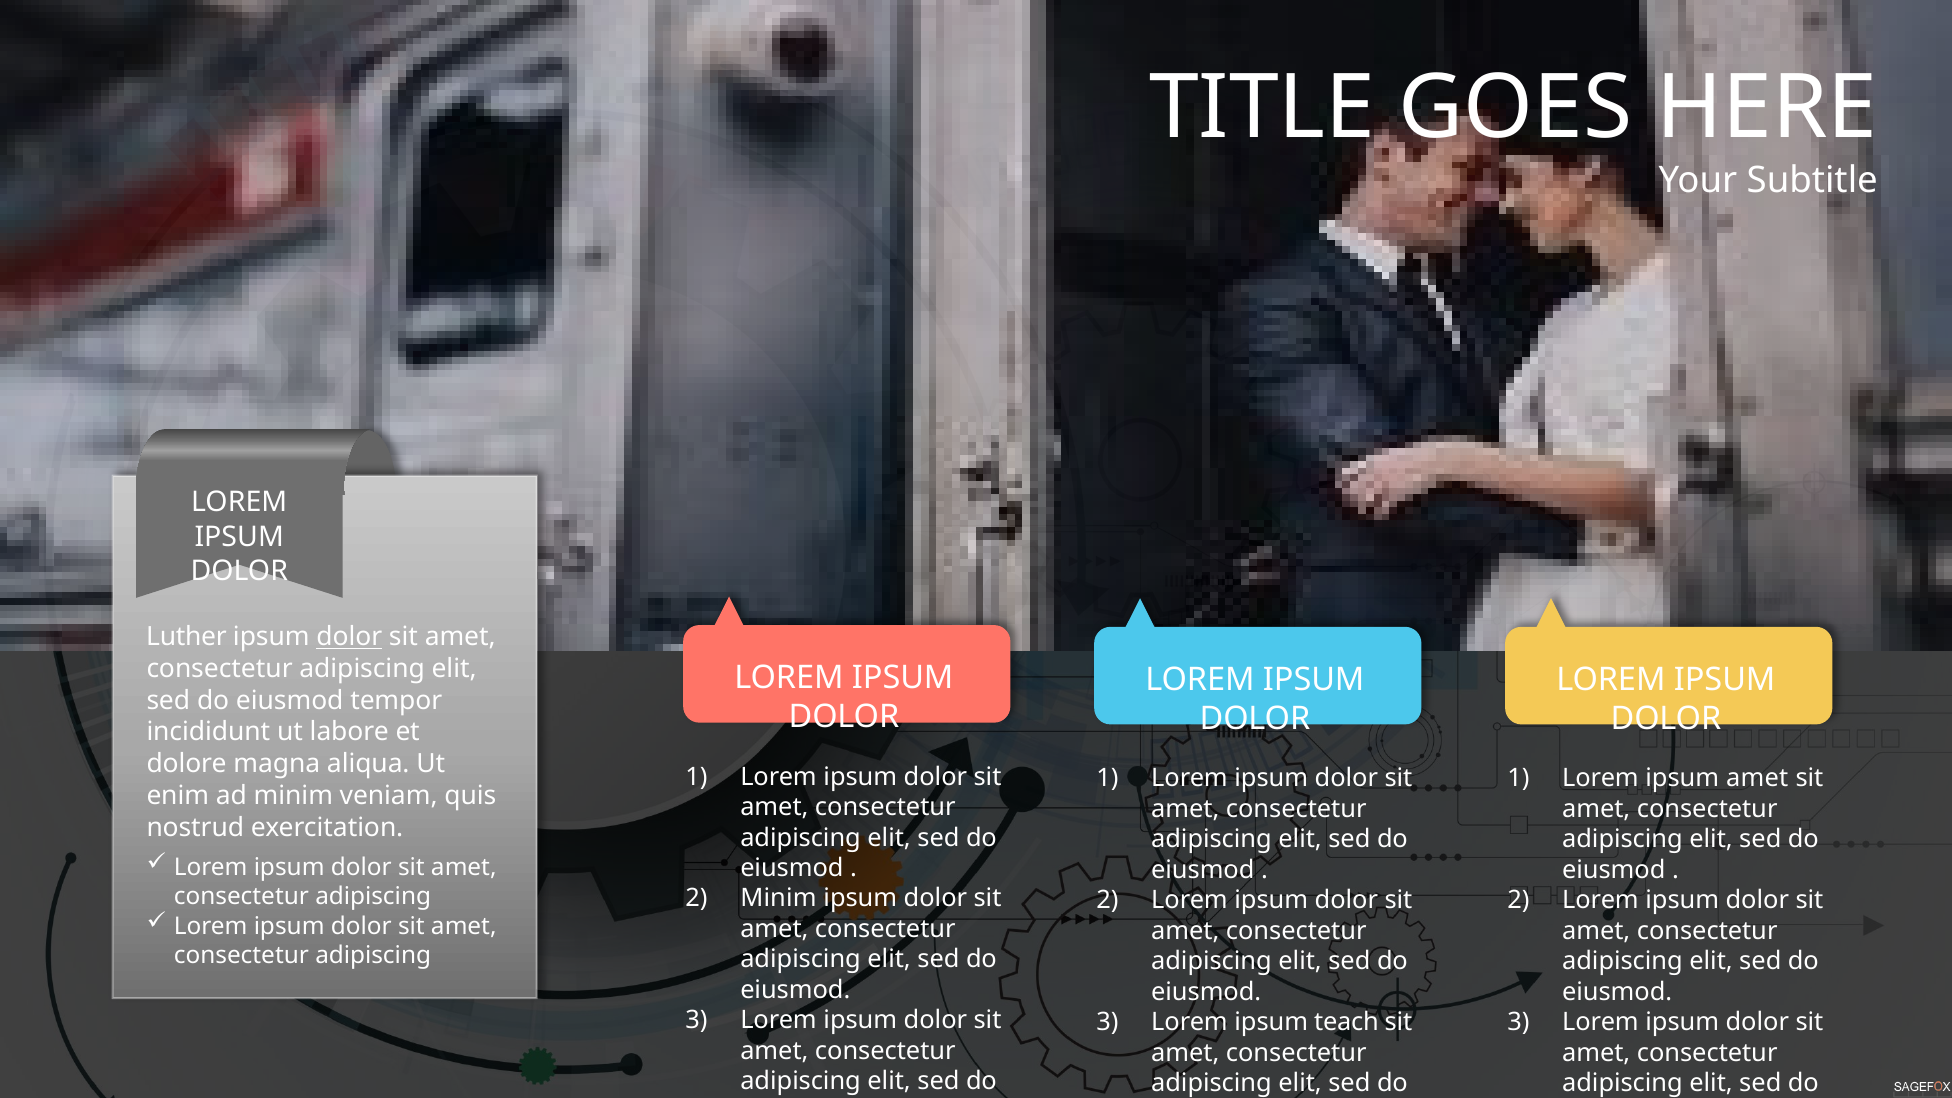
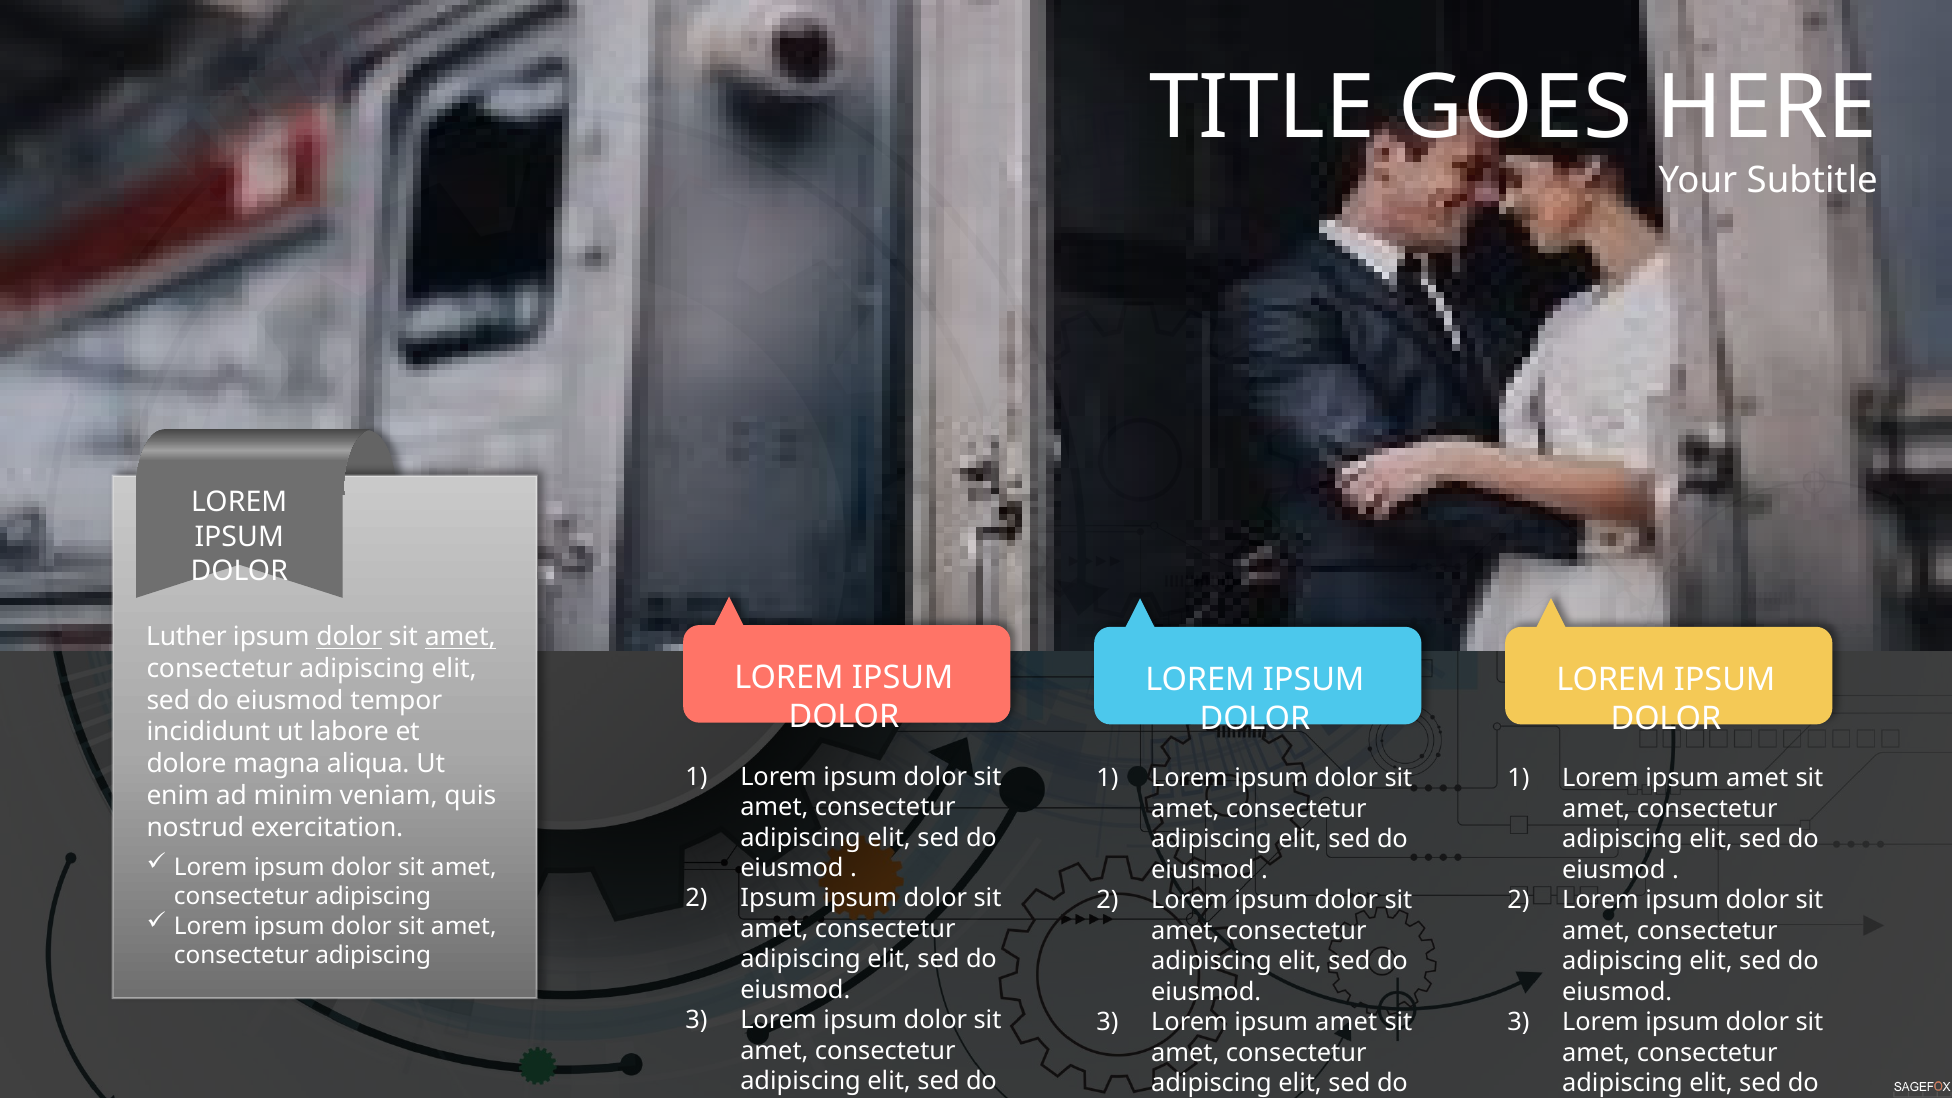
amet at (460, 637) underline: none -> present
Minim at (778, 899): Minim -> Ipsum
teach at (1347, 1022): teach -> amet
